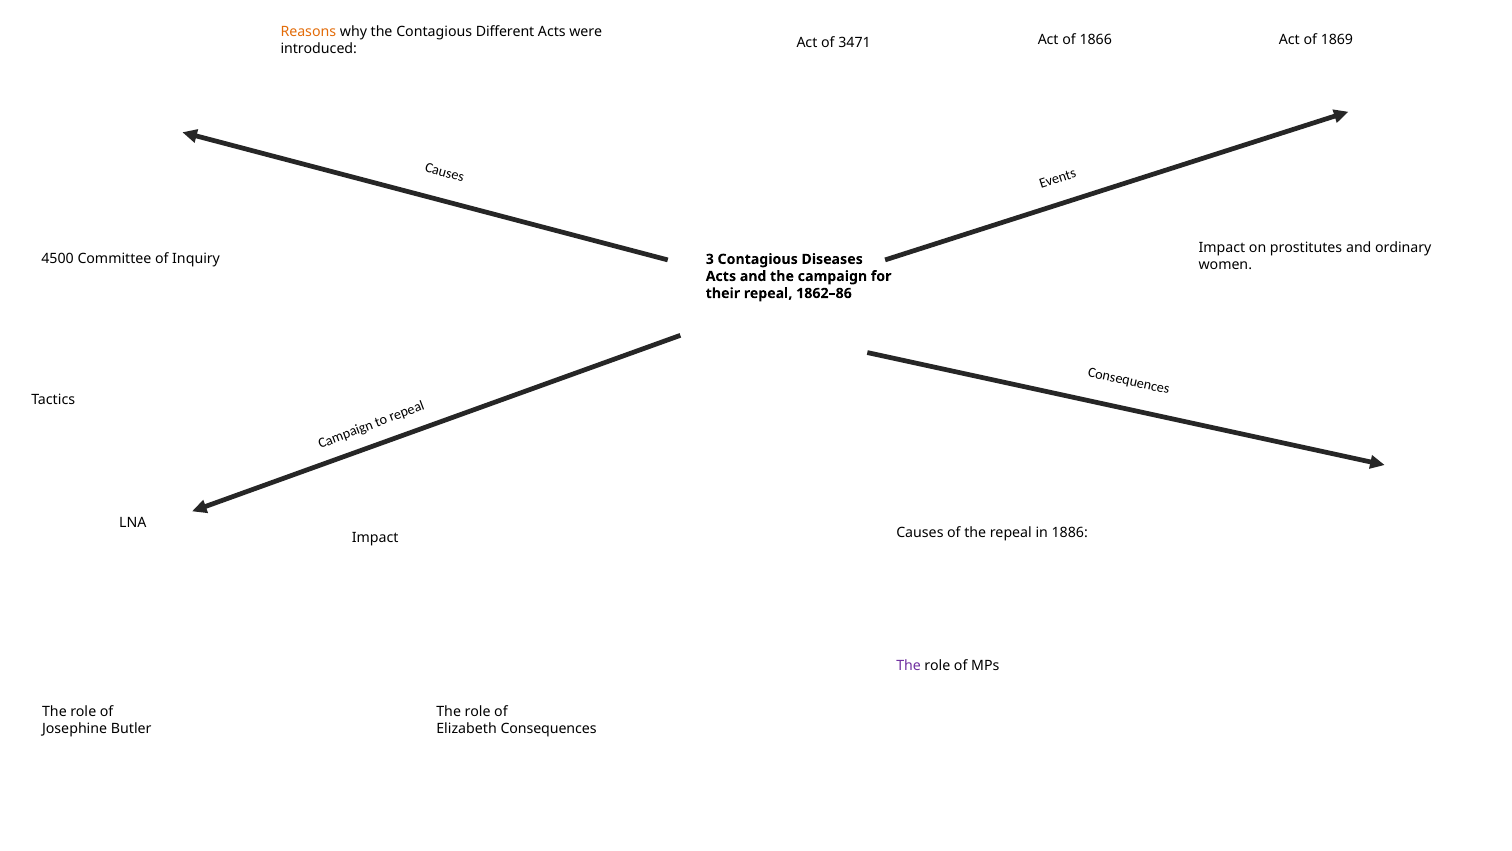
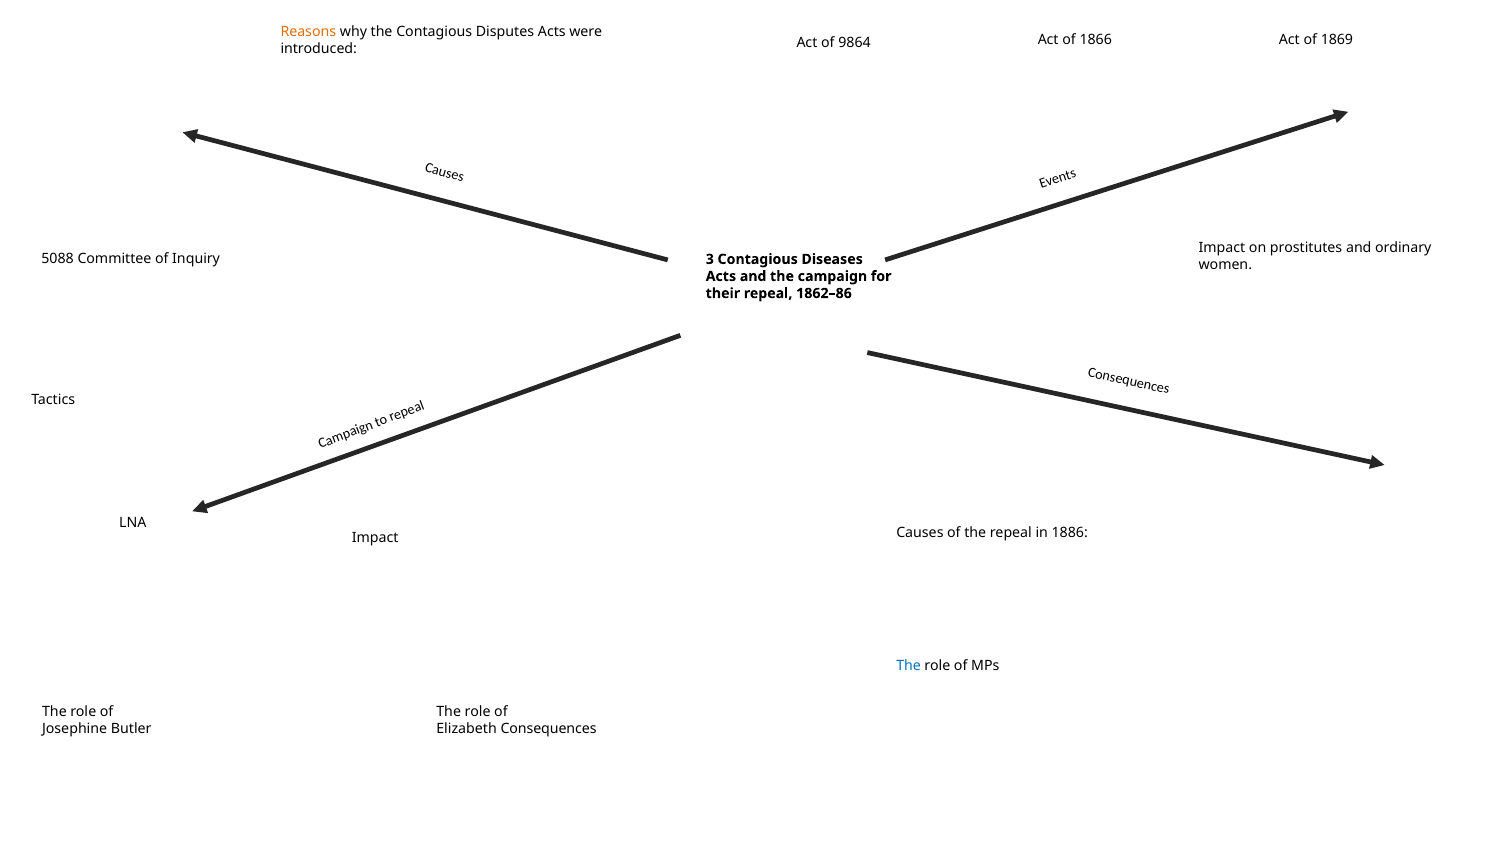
Different: Different -> Disputes
3471: 3471 -> 9864
4500: 4500 -> 5088
The at (909, 665) colour: purple -> blue
